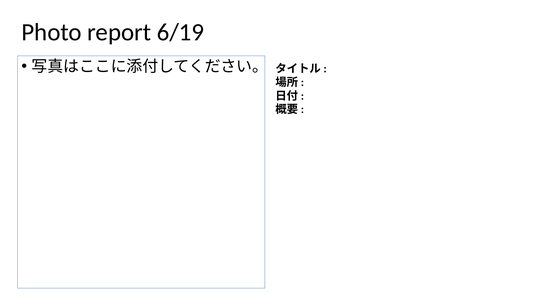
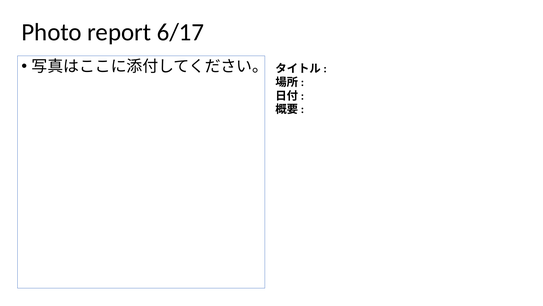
6/19: 6/19 -> 6/17
